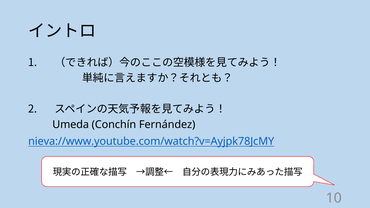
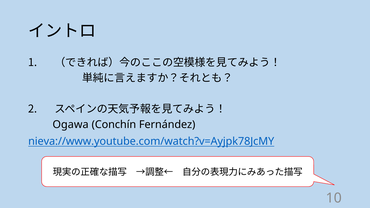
Umeda: Umeda -> Ogawa
